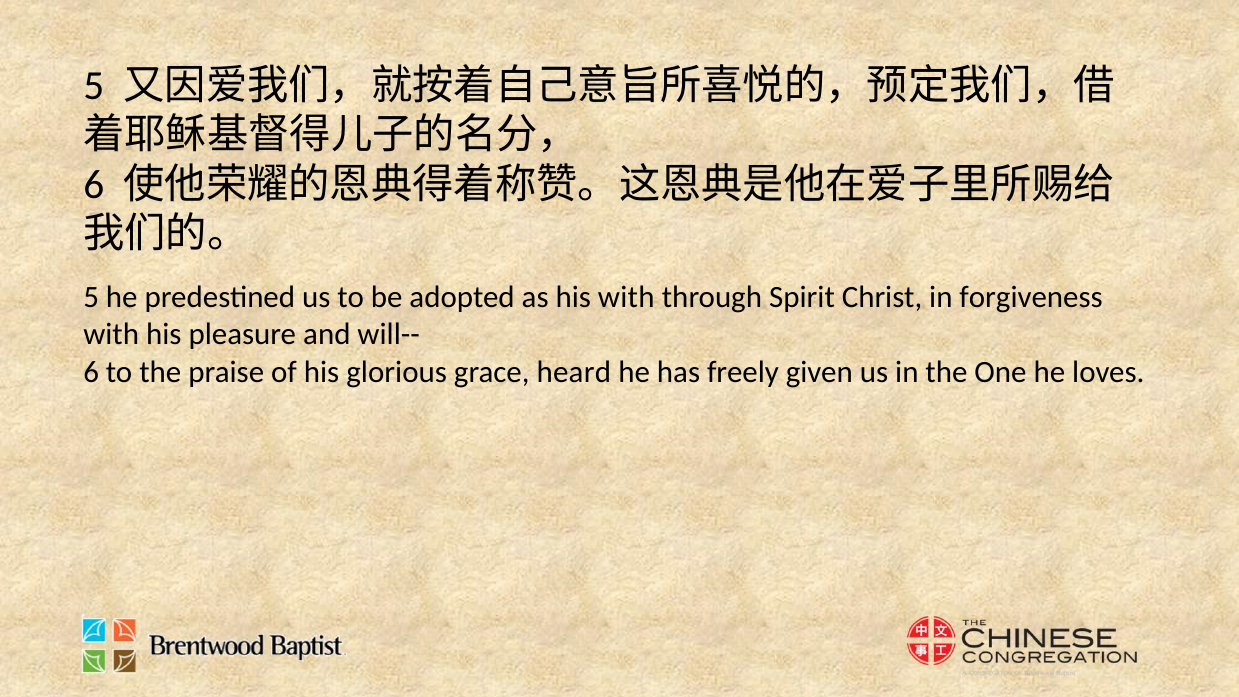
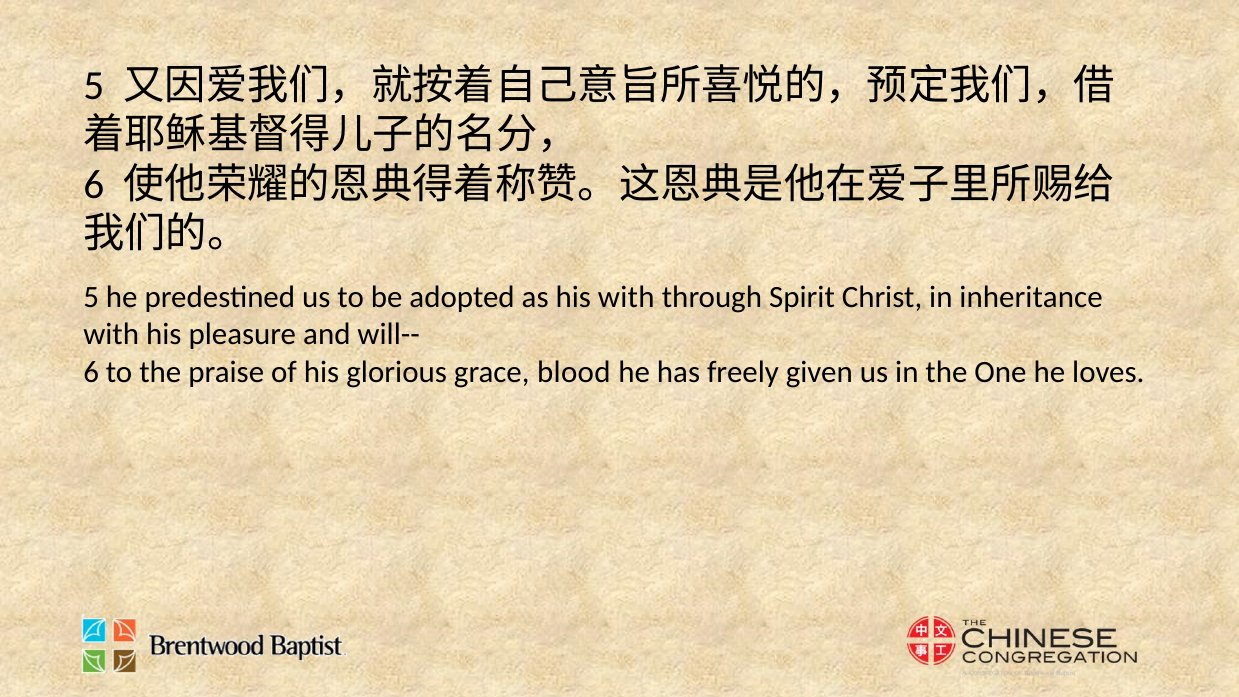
forgiveness: forgiveness -> inheritance
heard: heard -> blood
